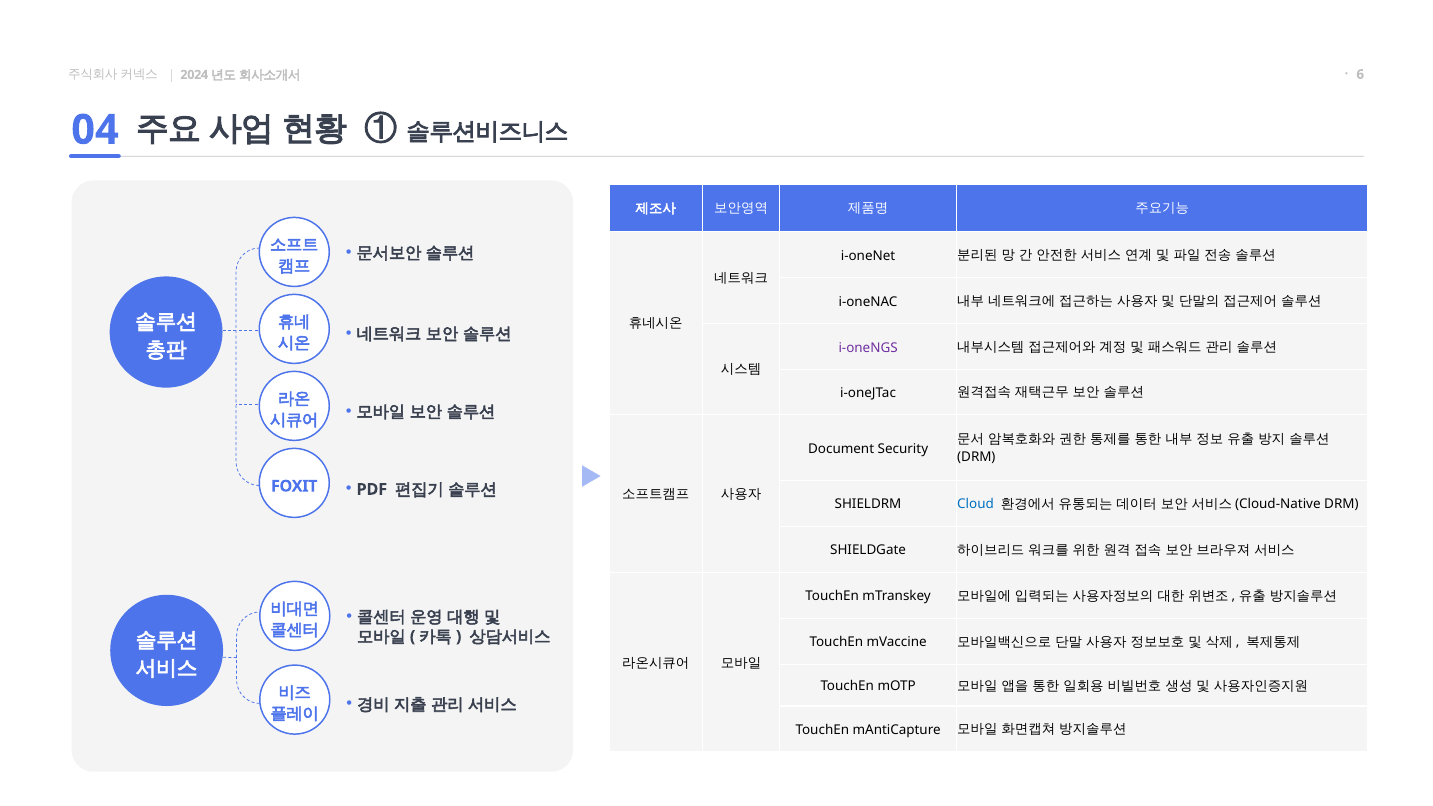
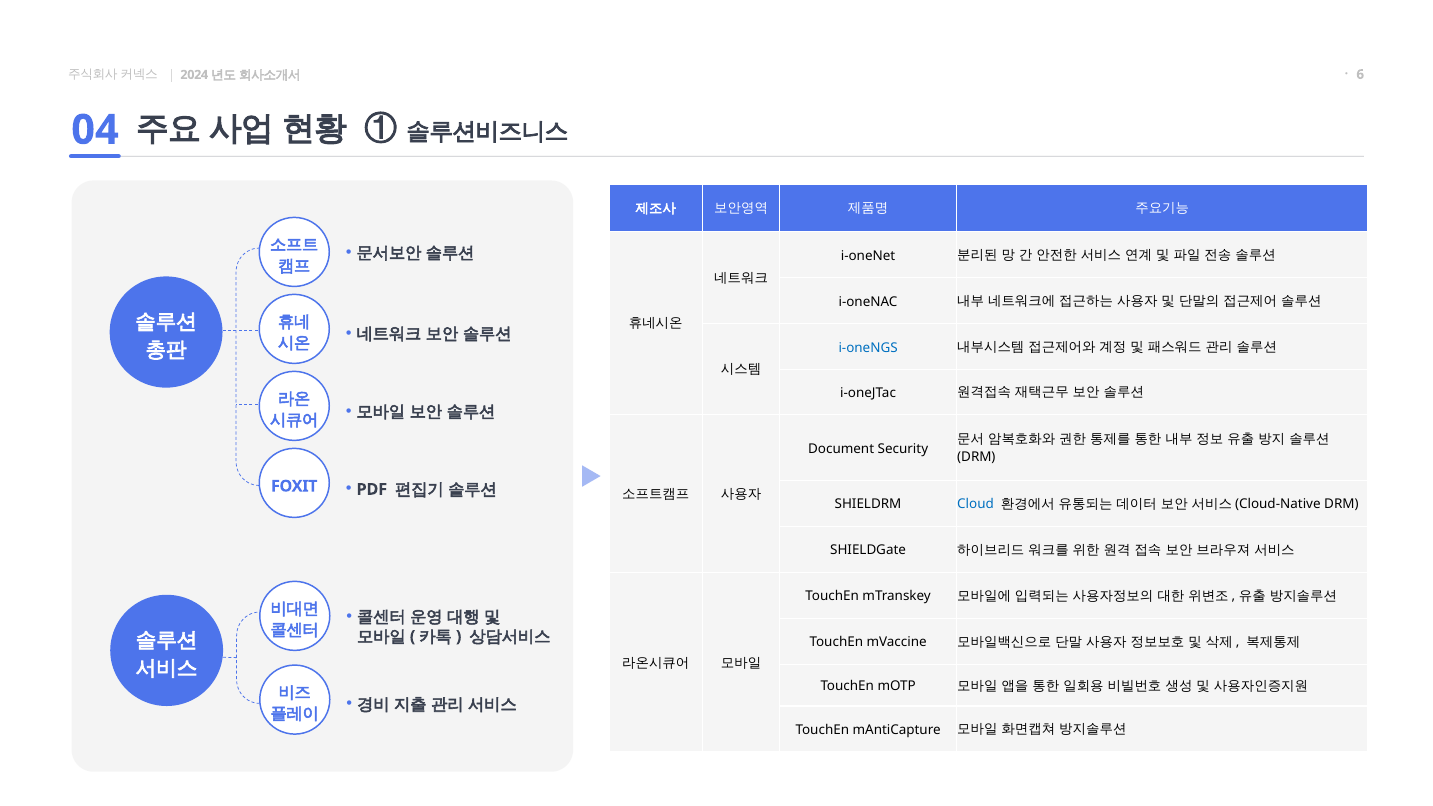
i-oneNGS colour: purple -> blue
